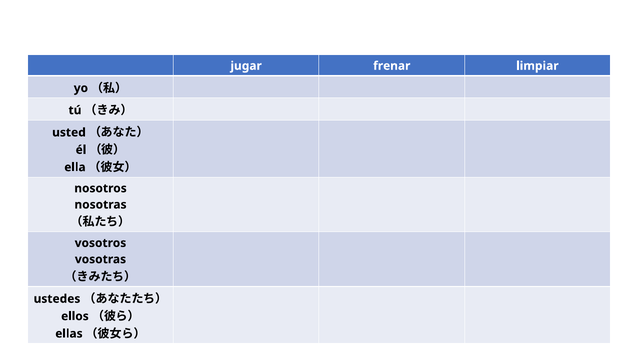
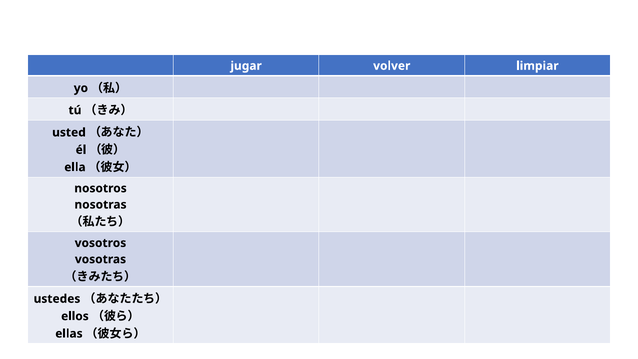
frenar: frenar -> volver
